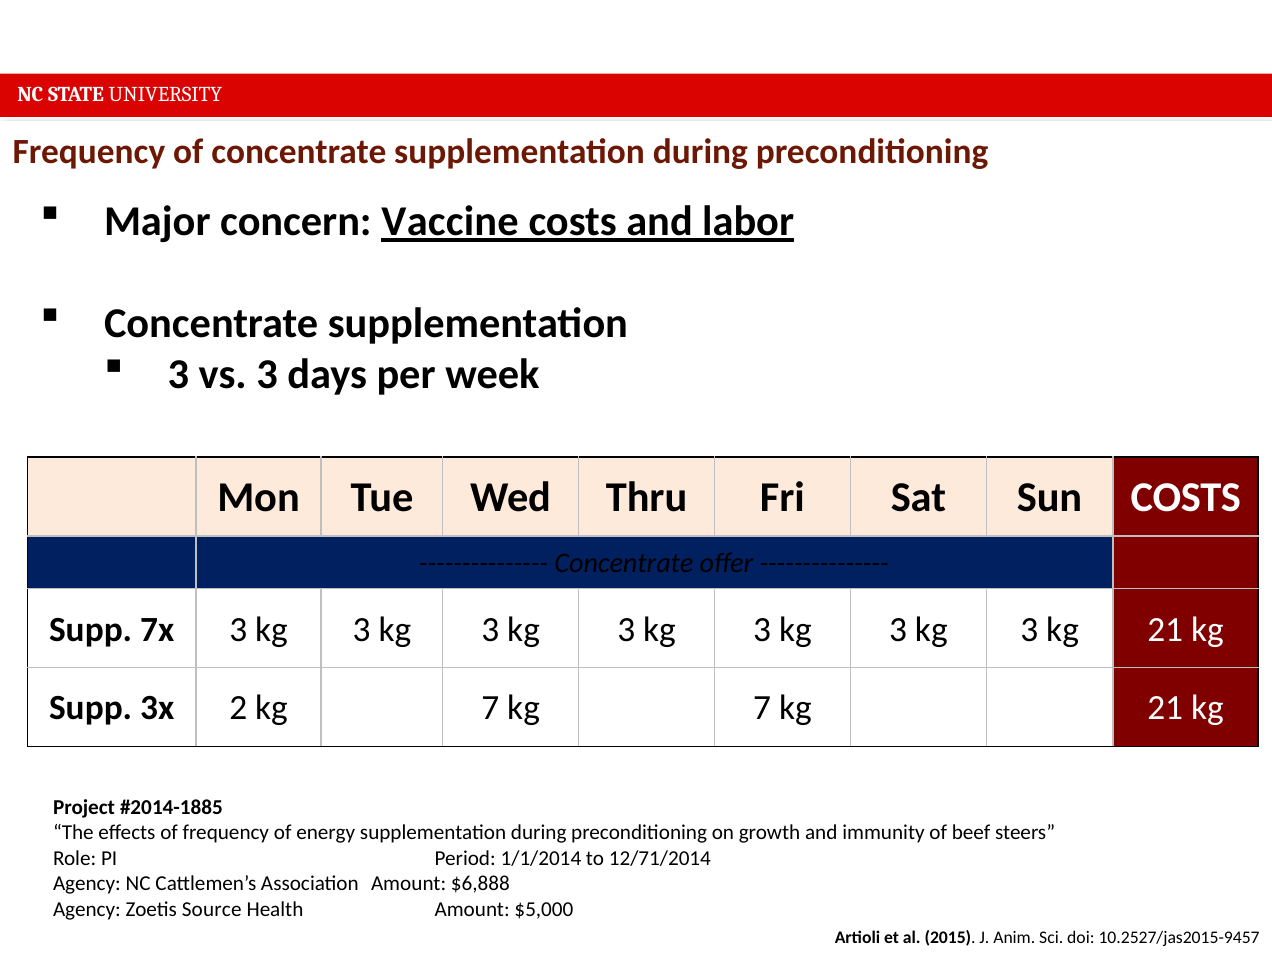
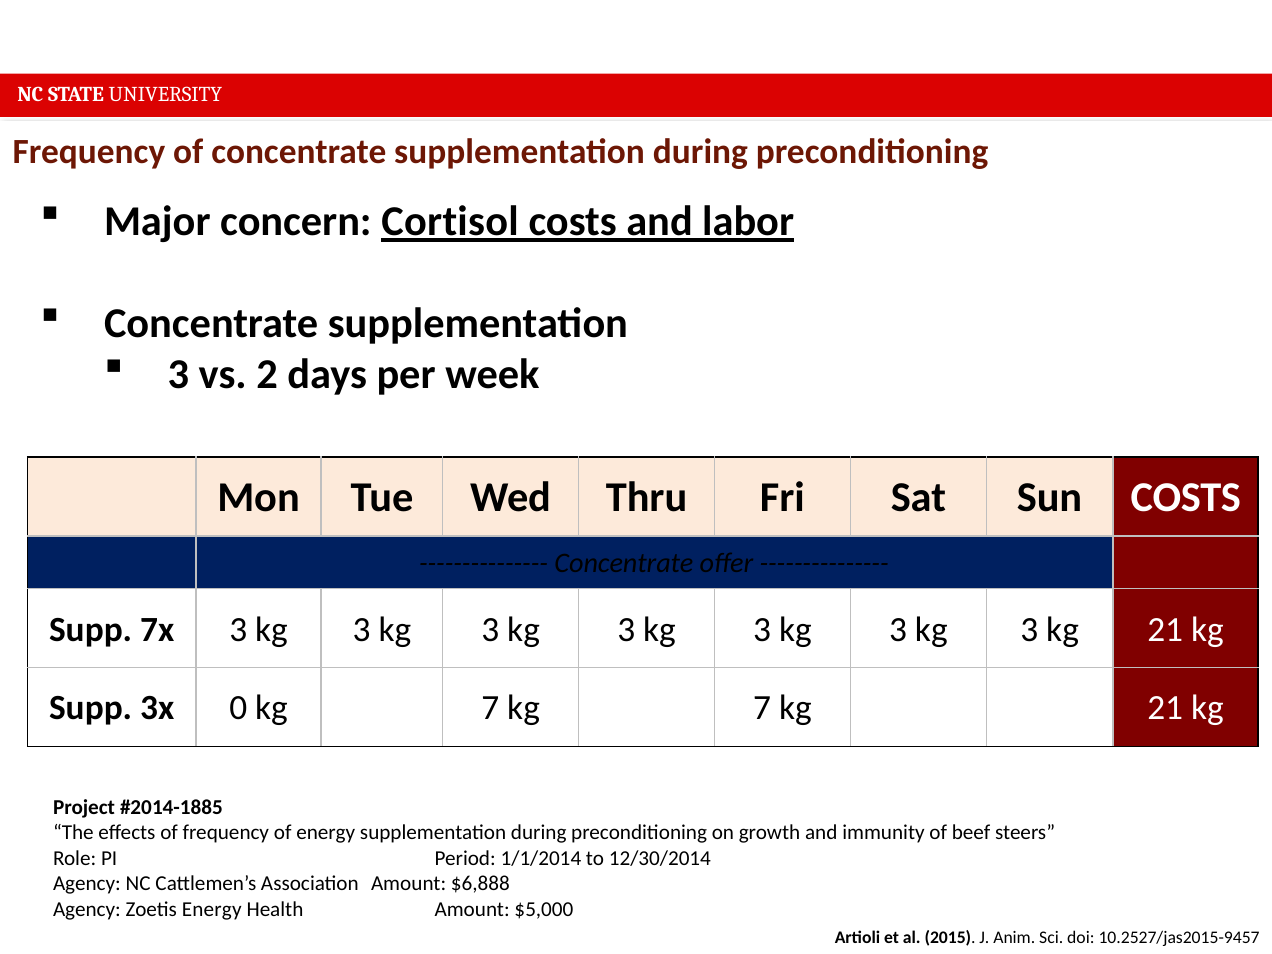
Vaccine: Vaccine -> Cortisol
vs 3: 3 -> 2
2: 2 -> 0
12/71/2014: 12/71/2014 -> 12/30/2014
Zoetis Source: Source -> Energy
